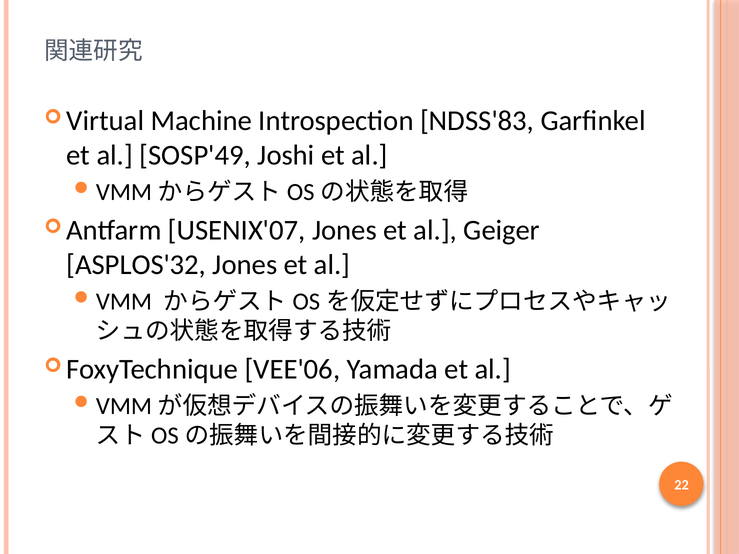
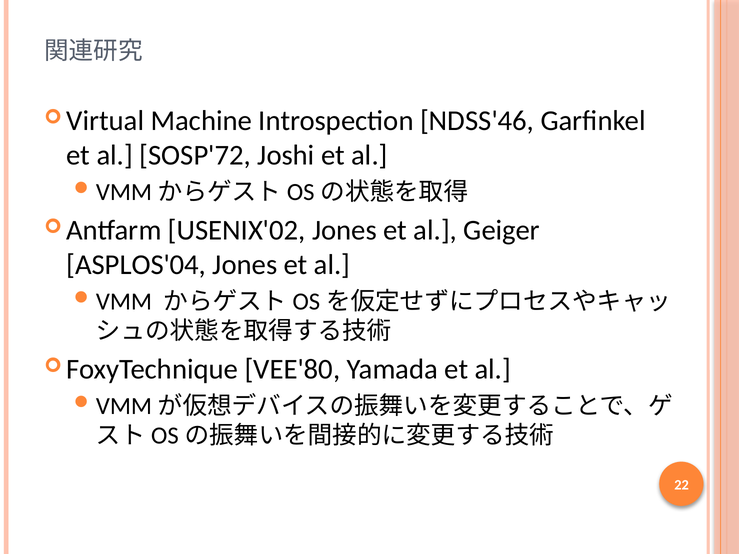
NDSS'83: NDSS'83 -> NDSS'46
SOSP'49: SOSP'49 -> SOSP'72
USENIX'07: USENIX'07 -> USENIX'02
ASPLOS'32: ASPLOS'32 -> ASPLOS'04
VEE'06: VEE'06 -> VEE'80
